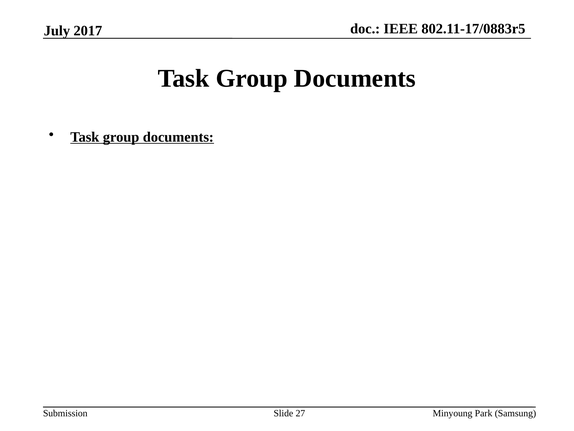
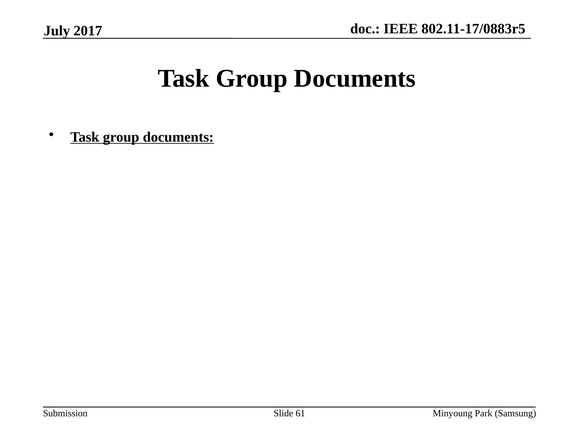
27: 27 -> 61
